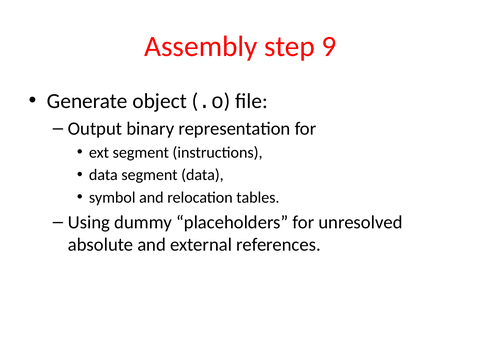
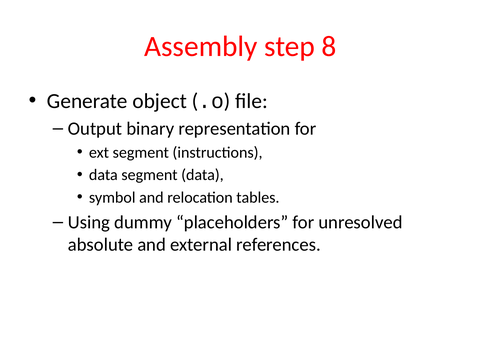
9: 9 -> 8
